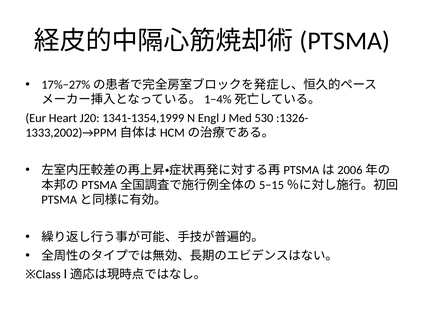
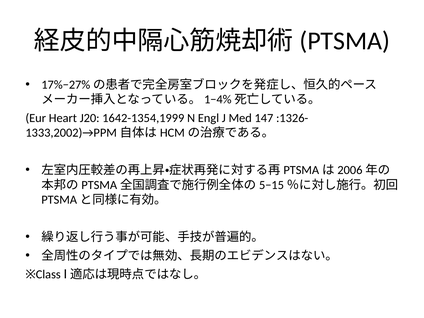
1341-1354,1999: 1341-1354,1999 -> 1642-1354,1999
530: 530 -> 147
